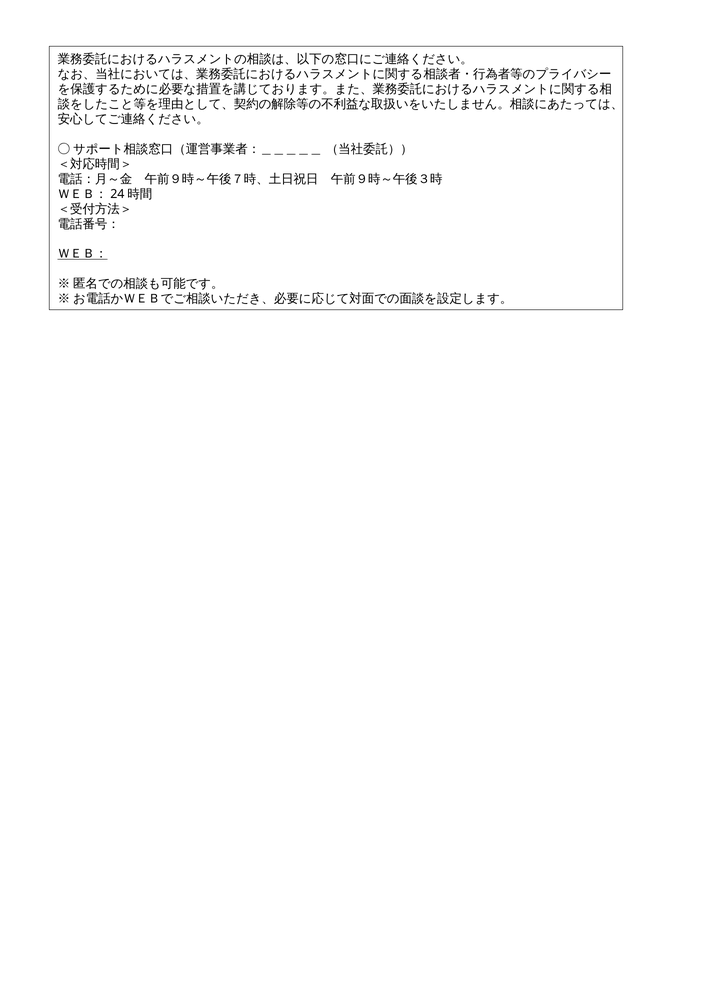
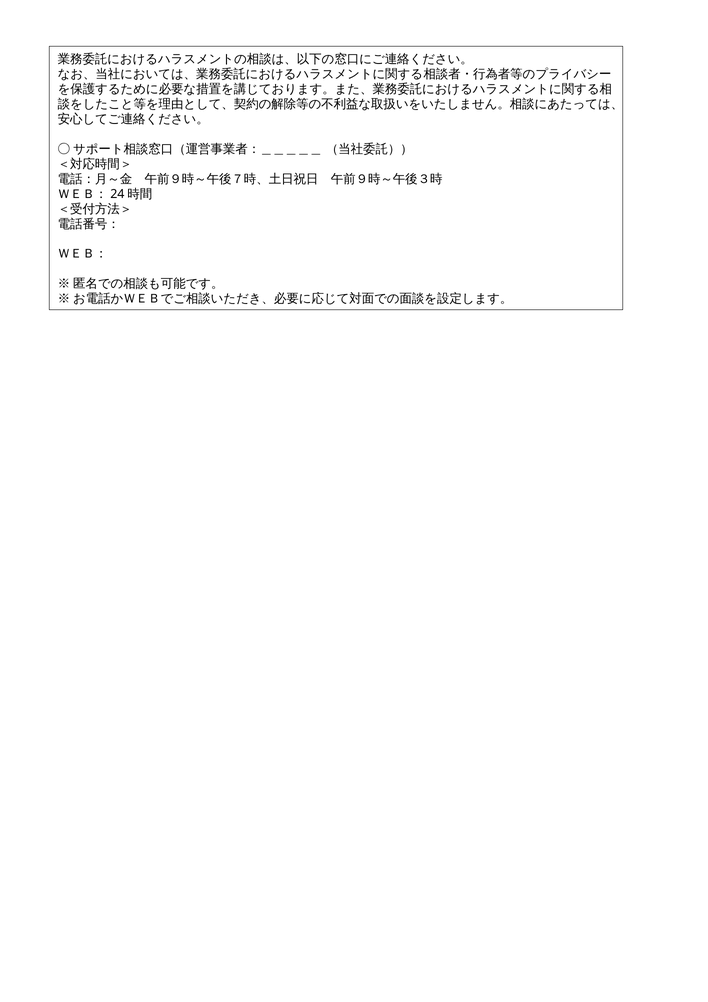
ＷＥＢ： underline: present -> none
